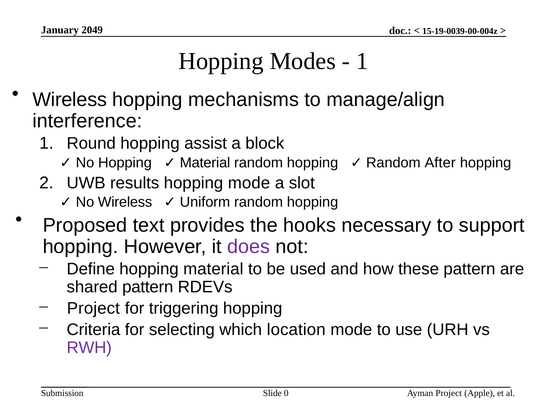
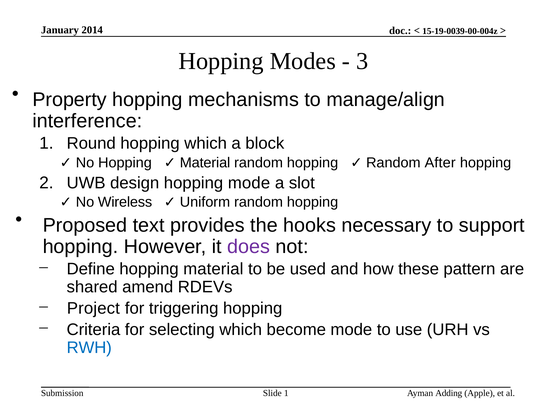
2049: 2049 -> 2014
1 at (362, 61): 1 -> 3
Wireless at (70, 100): Wireless -> Property
hopping assist: assist -> which
results: results -> design
shared pattern: pattern -> amend
location: location -> become
RWH colour: purple -> blue
Slide 0: 0 -> 1
Ayman Project: Project -> Adding
